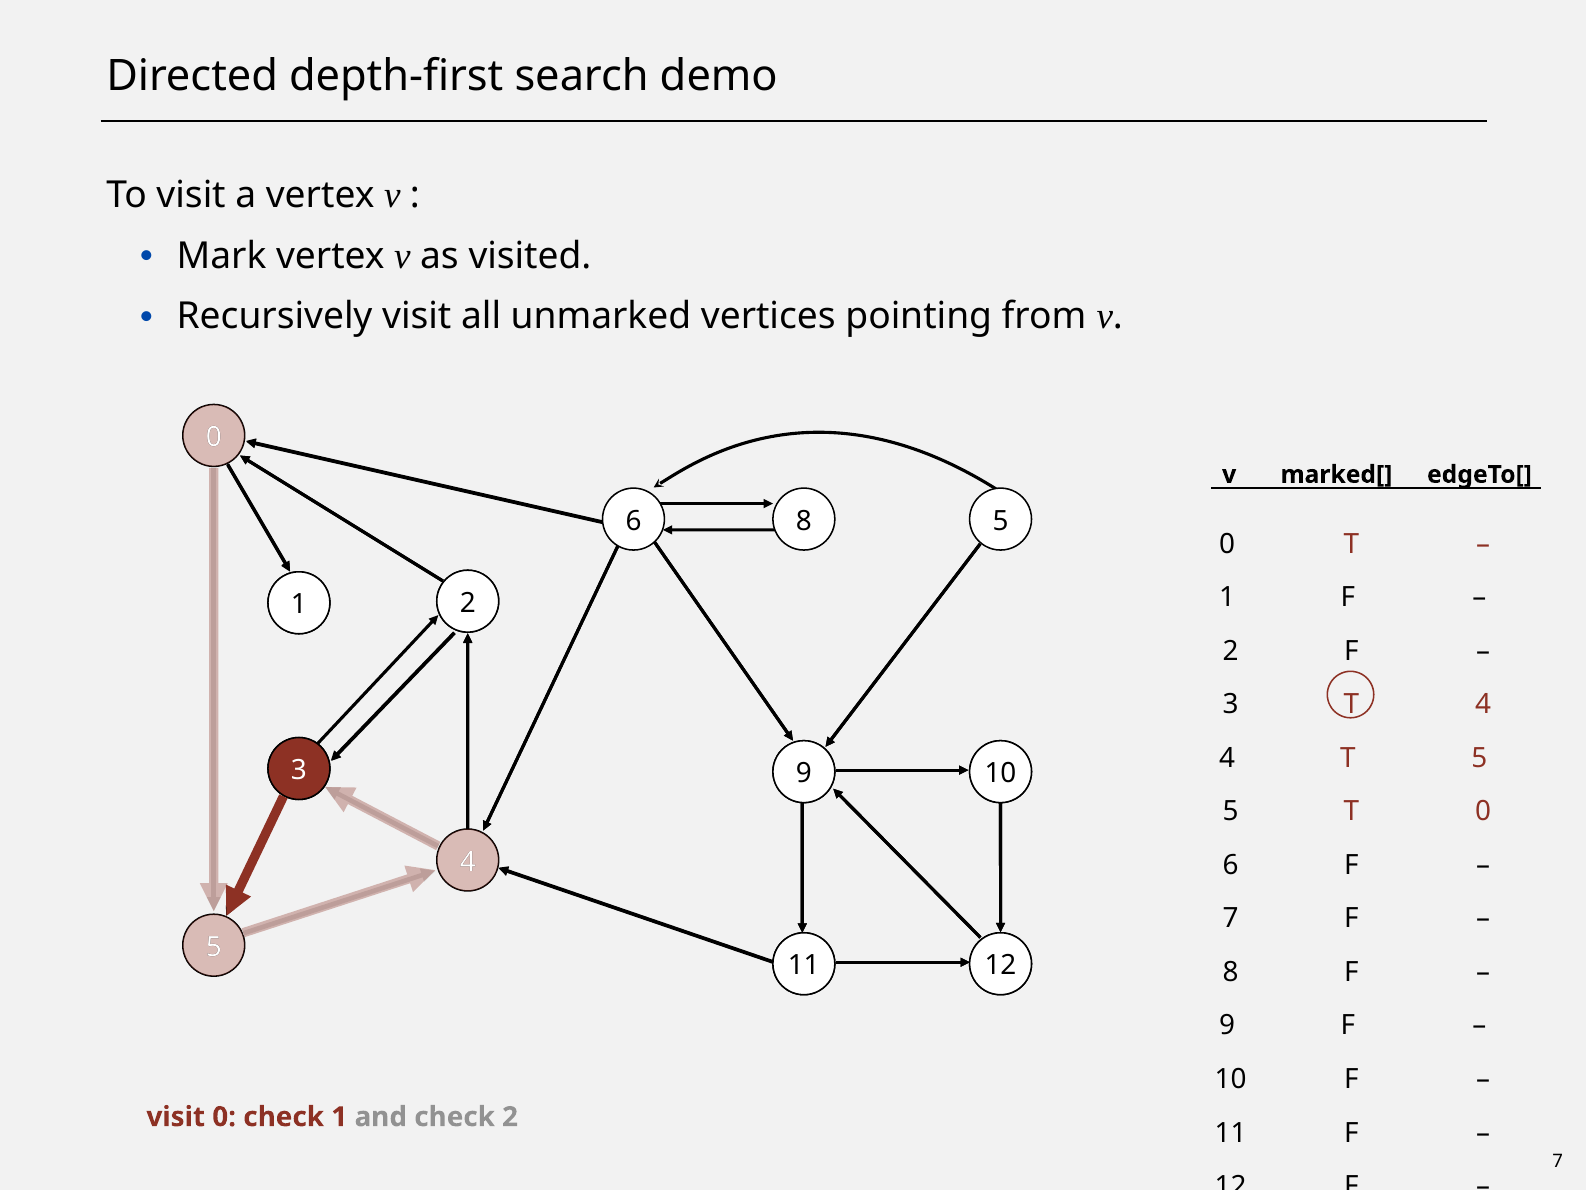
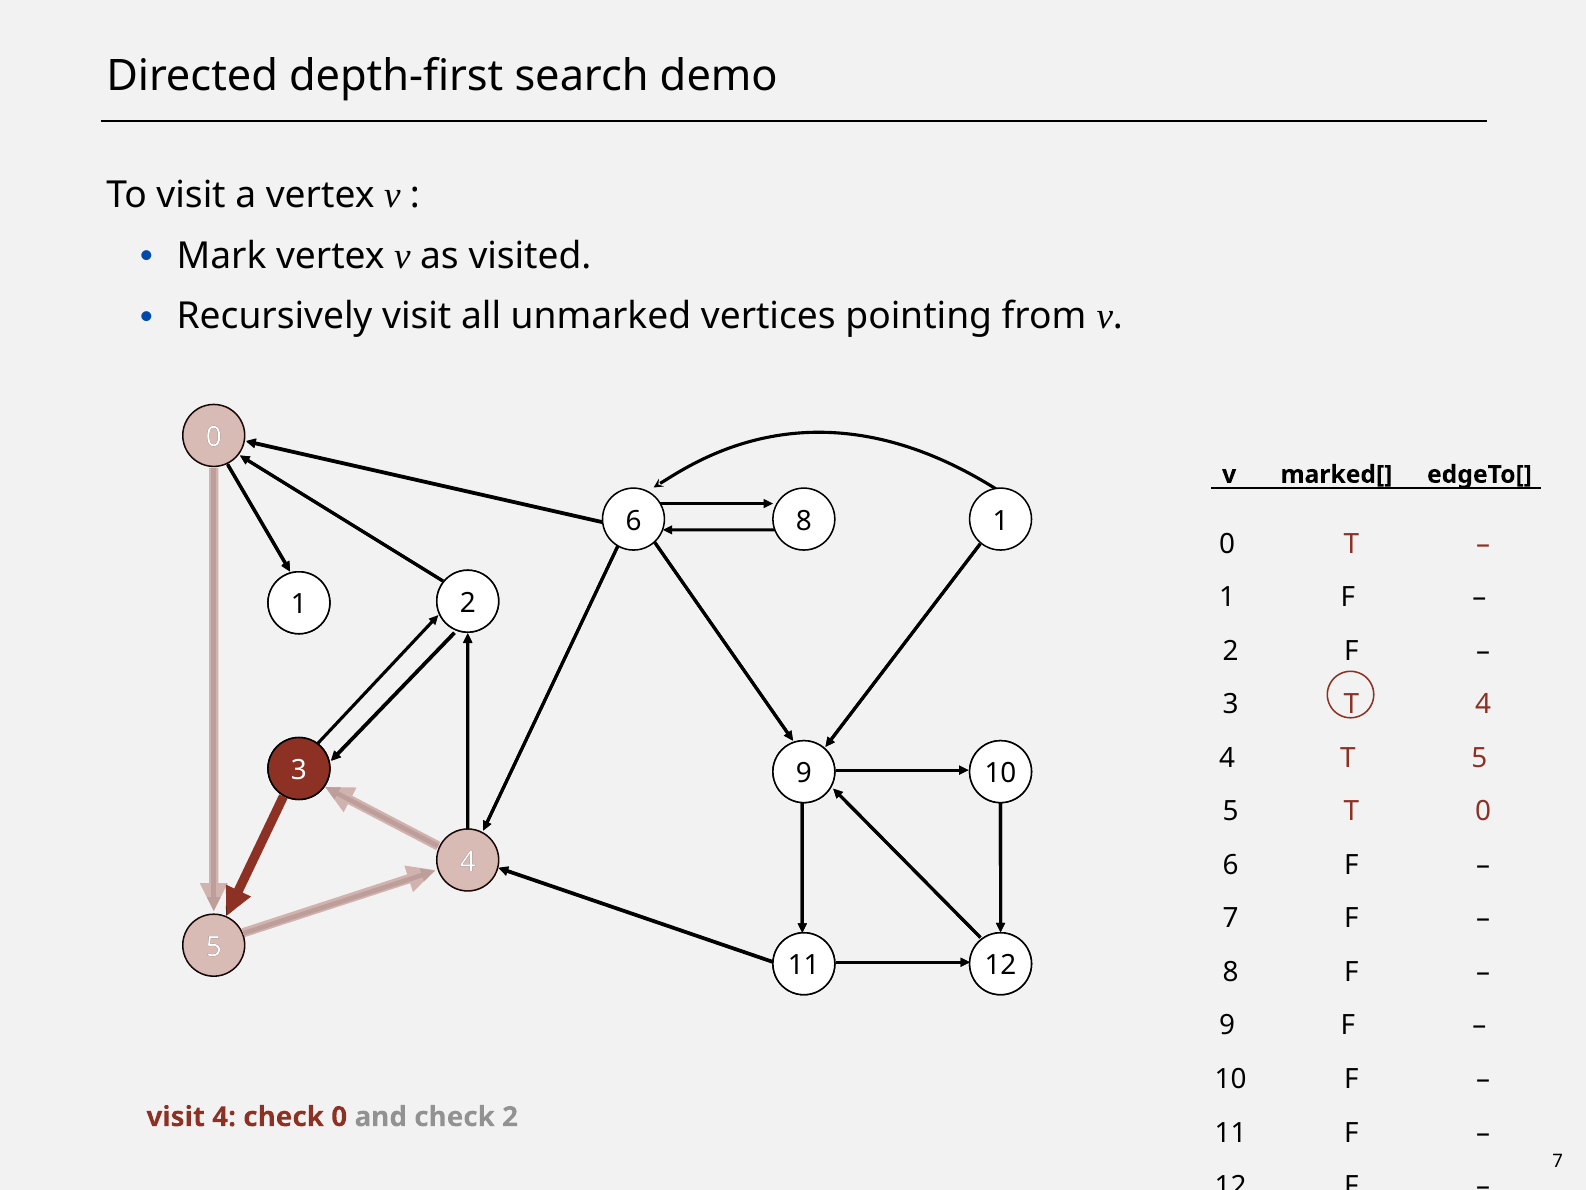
8 5: 5 -> 1
visit 0: 0 -> 4
check 1: 1 -> 0
